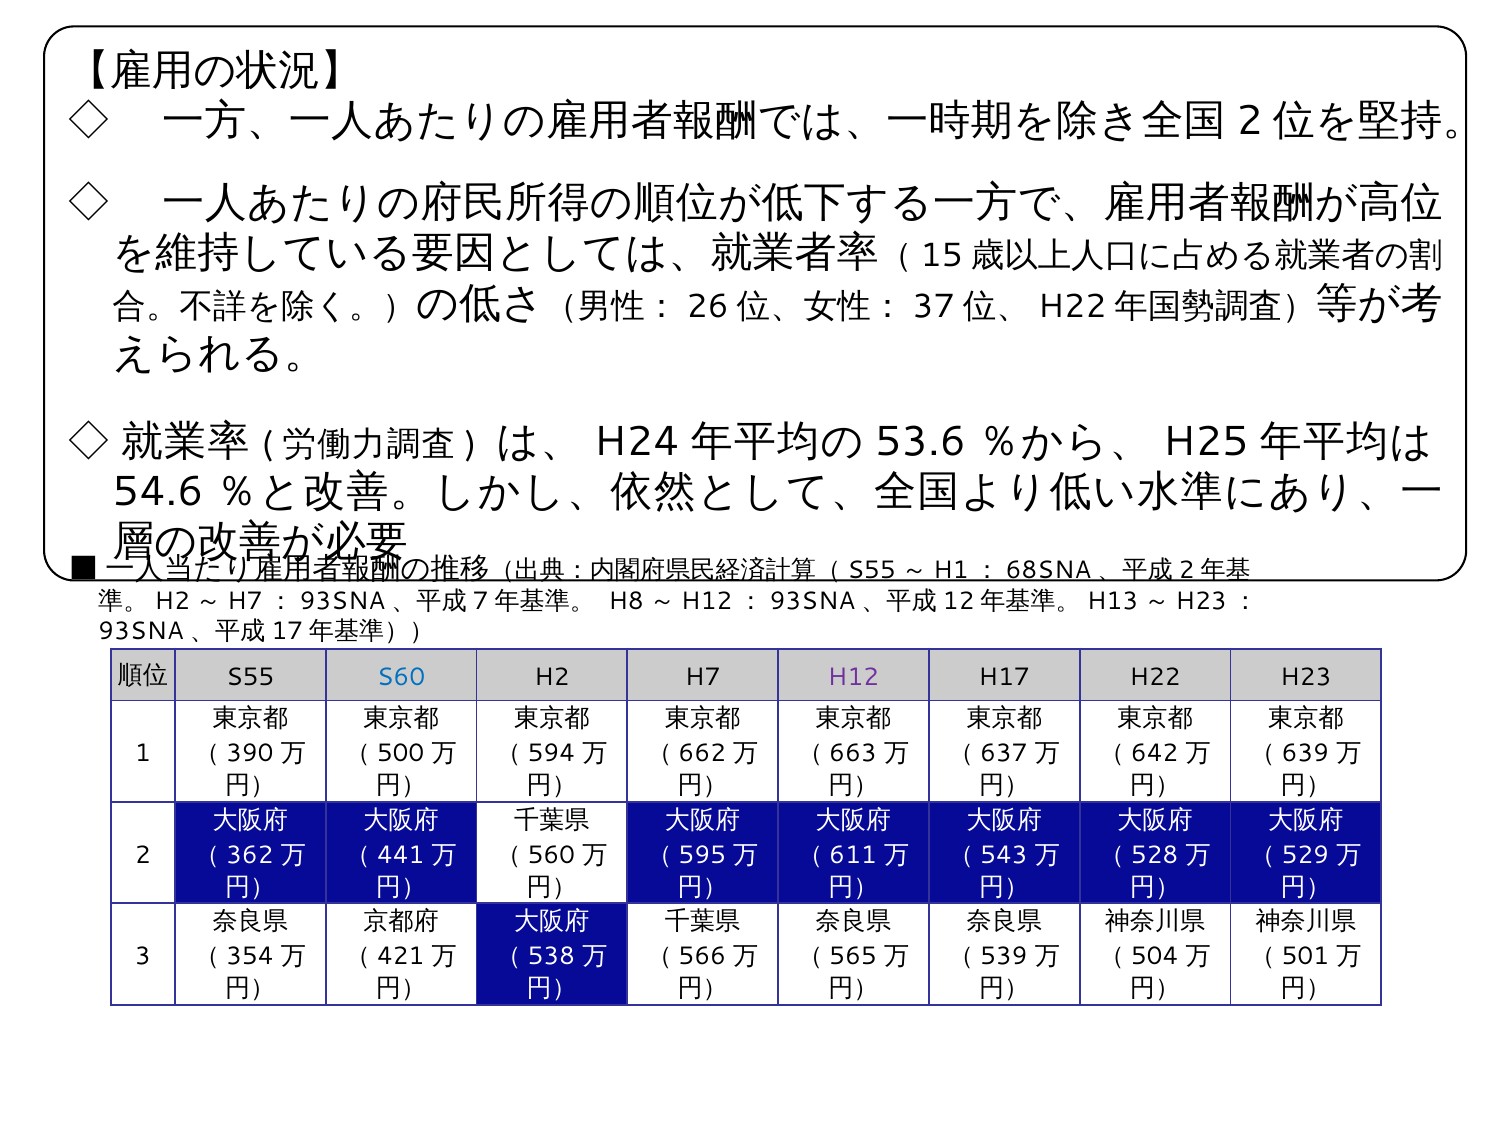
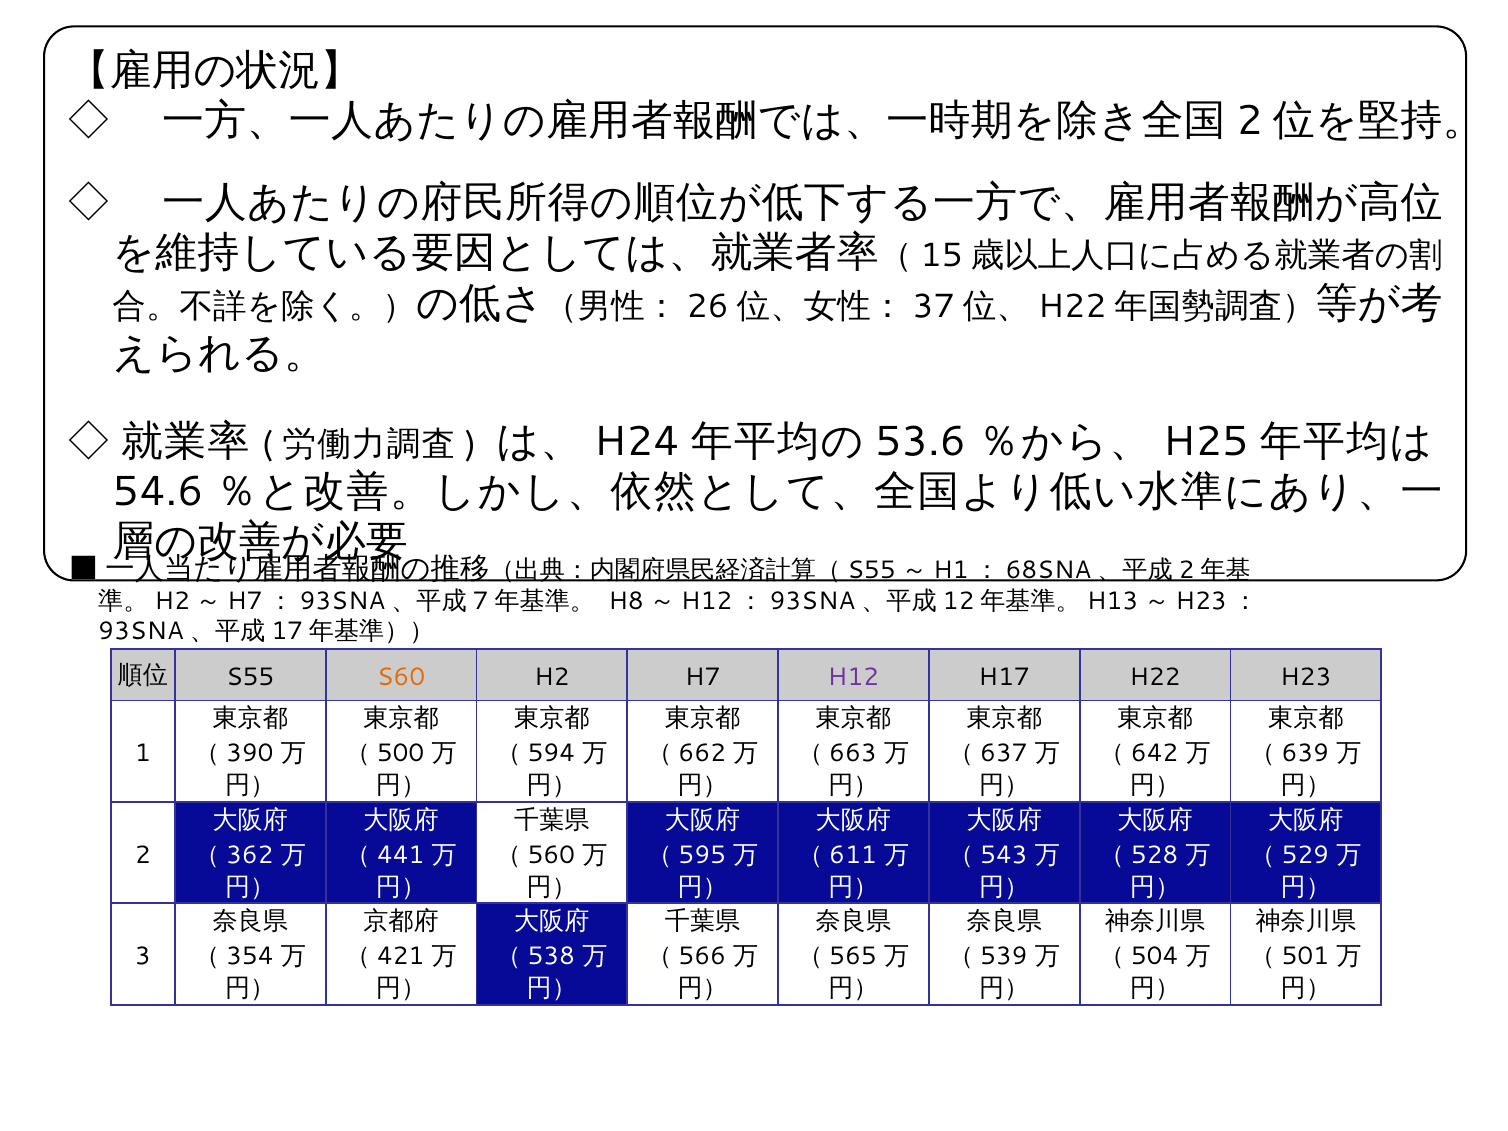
S60 colour: blue -> orange
